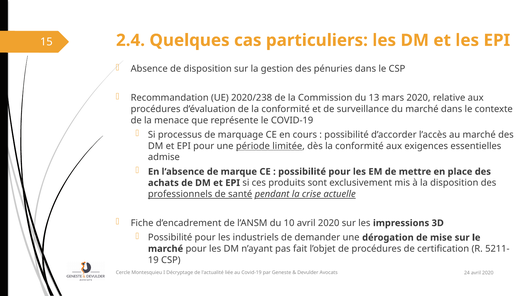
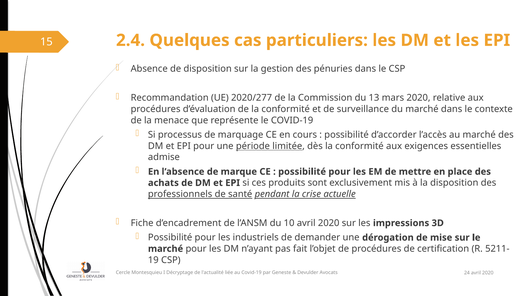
2020/238: 2020/238 -> 2020/277
